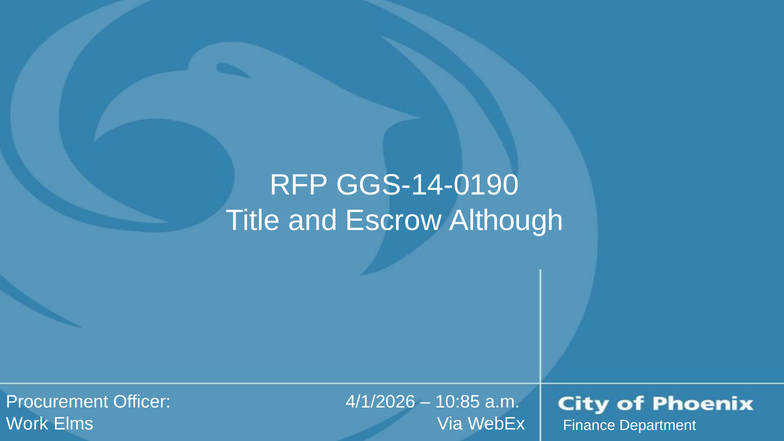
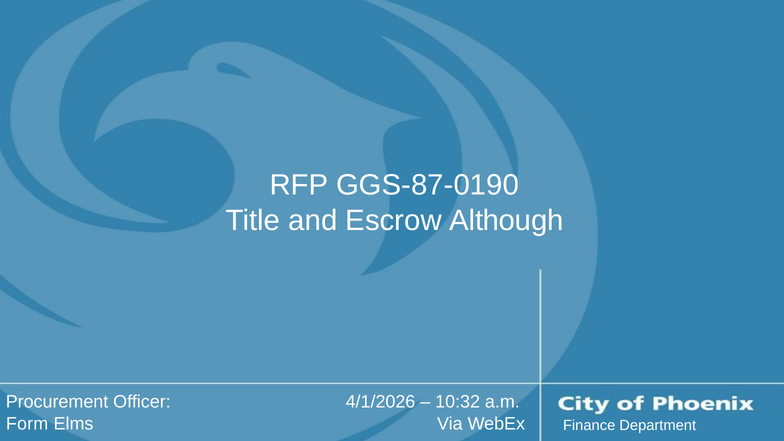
GGS-14-0190: GGS-14-0190 -> GGS-87-0190
10:85: 10:85 -> 10:32
Work: Work -> Form
